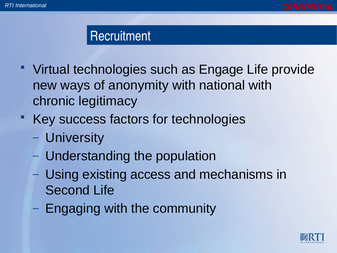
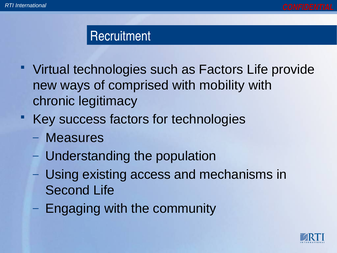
as Engage: Engage -> Factors
anonymity: anonymity -> comprised
national: national -> mobility
University: University -> Measures
